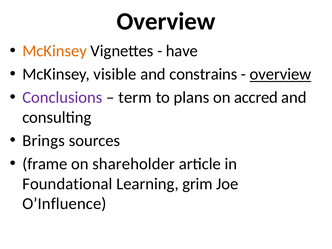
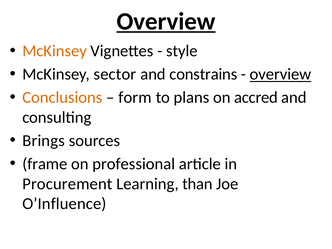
Overview at (166, 21) underline: none -> present
have: have -> style
visible: visible -> sector
Conclusions colour: purple -> orange
term: term -> form
shareholder: shareholder -> professional
Foundational: Foundational -> Procurement
grim: grim -> than
